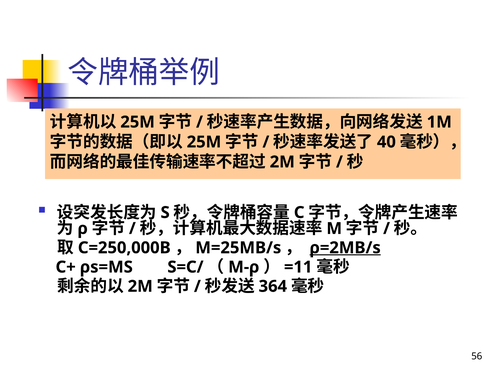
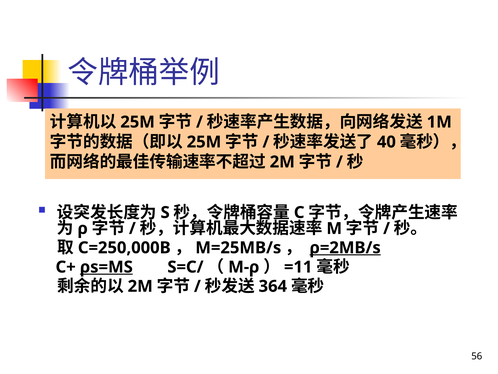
ρs=MS underline: none -> present
